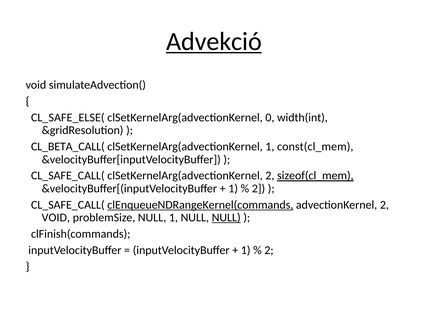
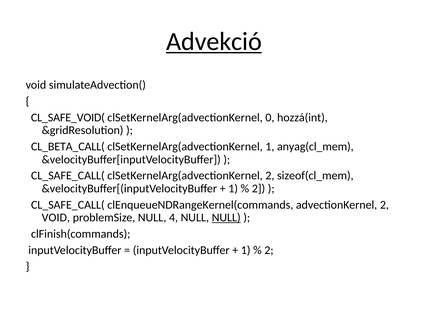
CL_SAFE_ELSE(: CL_SAFE_ELSE( -> CL_SAFE_VOID(
width(int: width(int -> hozzá(int
const(cl_mem: const(cl_mem -> anyag(cl_mem
sizeof(cl_mem underline: present -> none
clEnqueueNDRangeKernel(commands underline: present -> none
NULL 1: 1 -> 4
